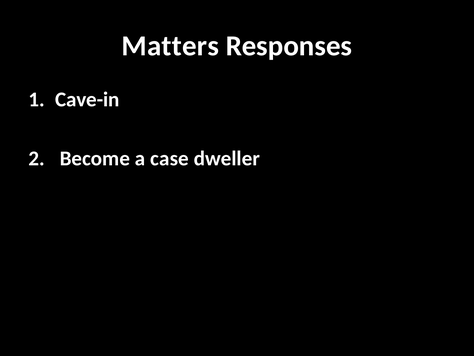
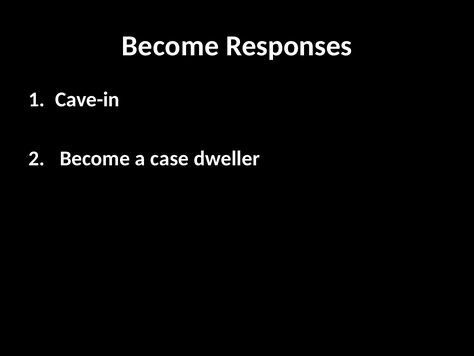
Matters at (170, 46): Matters -> Become
